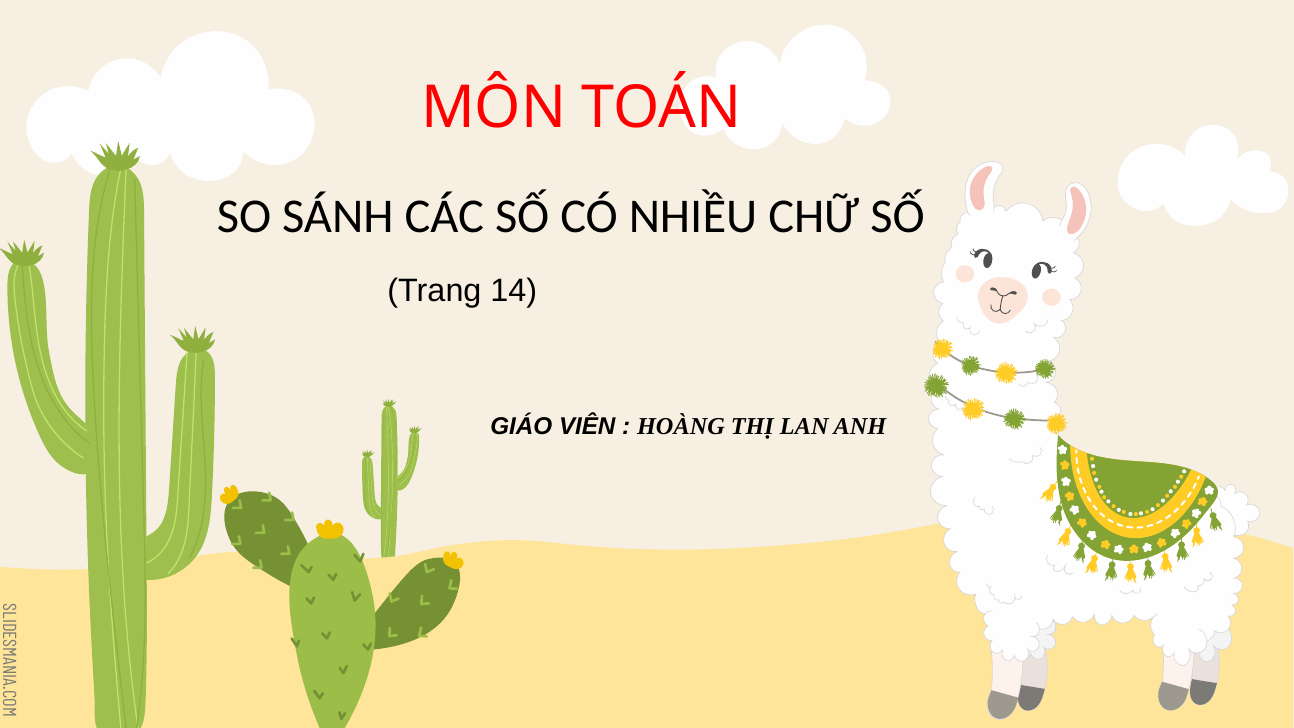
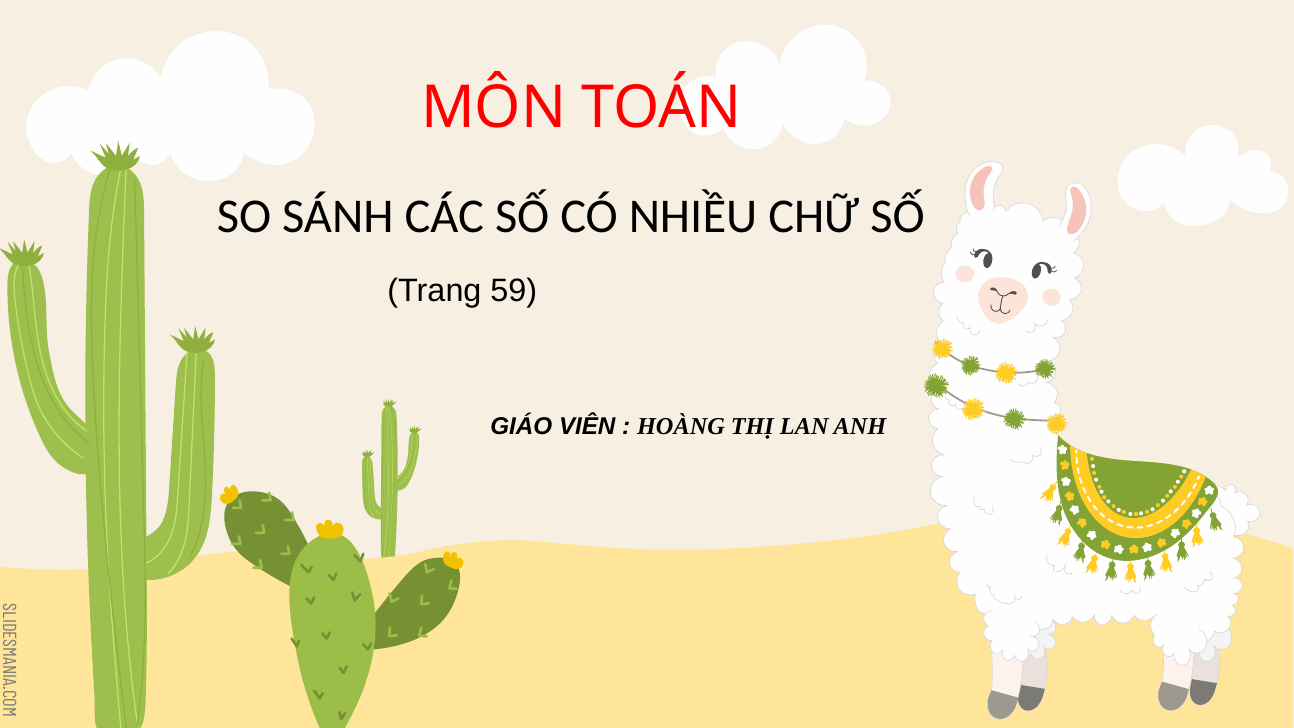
14: 14 -> 59
